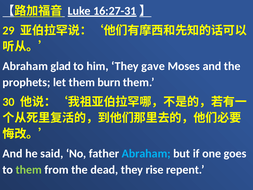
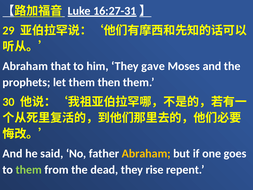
glad: glad -> that
burn: burn -> then
Abraham at (146, 153) colour: light blue -> yellow
